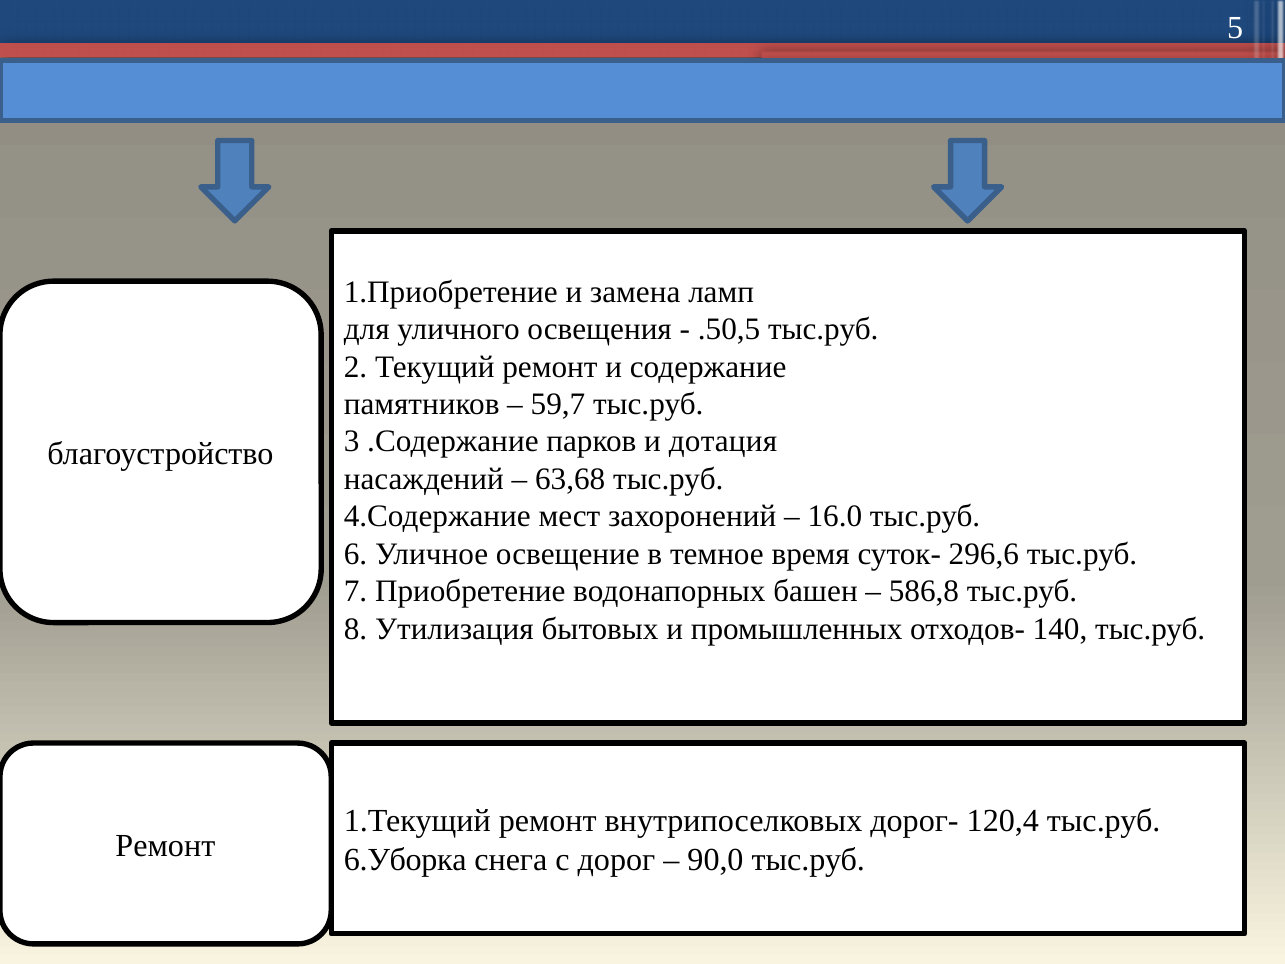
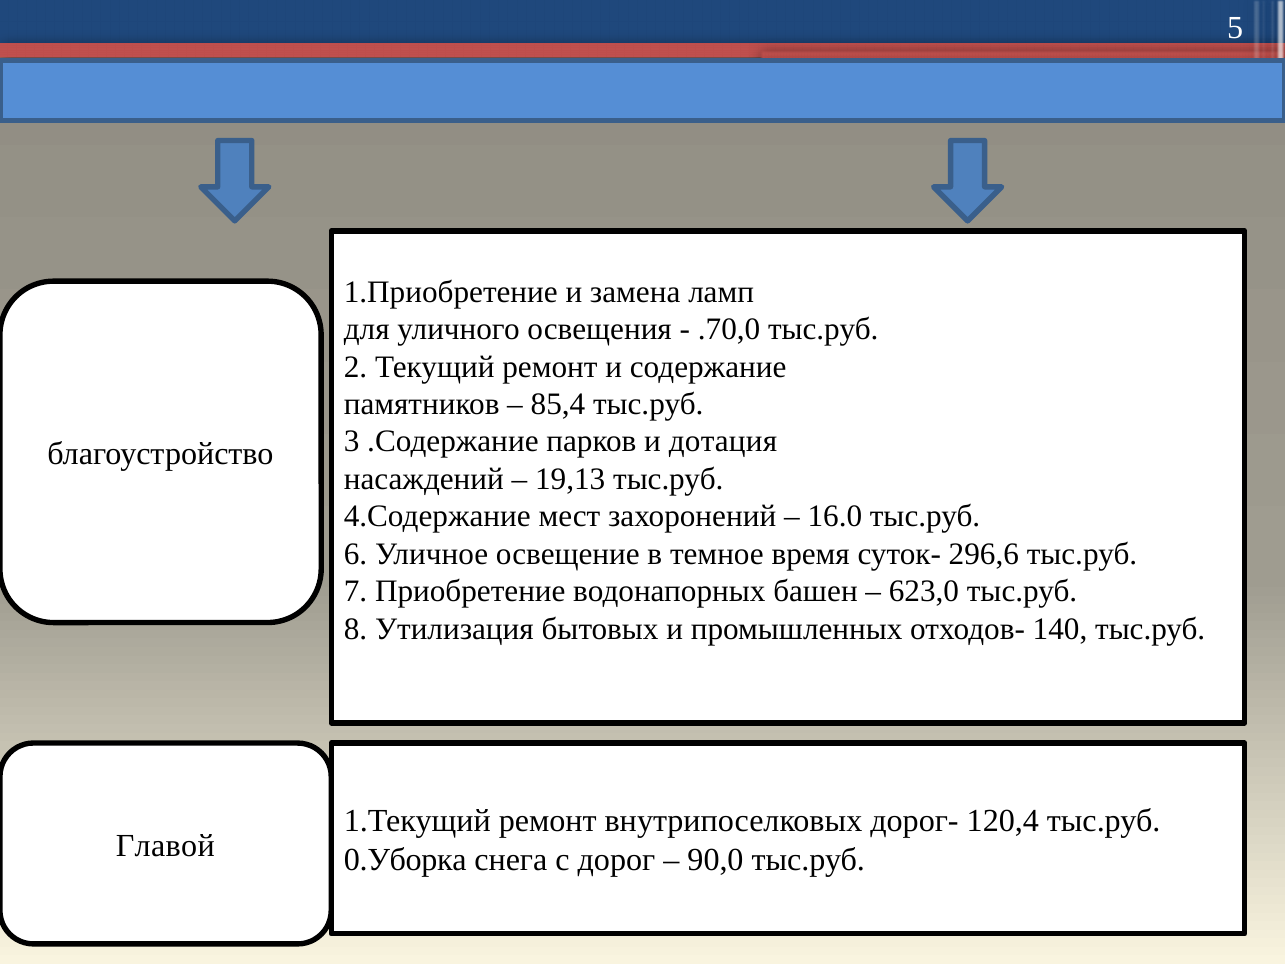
.50,5: .50,5 -> .70,0
59,7: 59,7 -> 85,4
63,68: 63,68 -> 19,13
586,8: 586,8 -> 623,0
Ремонт at (165, 845): Ремонт -> Главой
6.Уборка: 6.Уборка -> 0.Уборка
